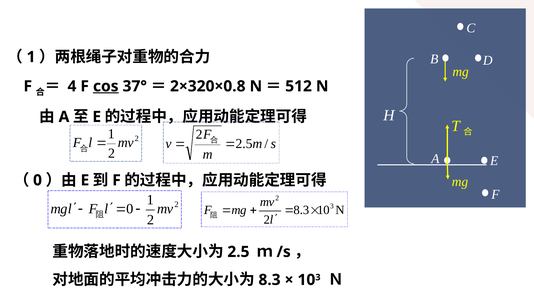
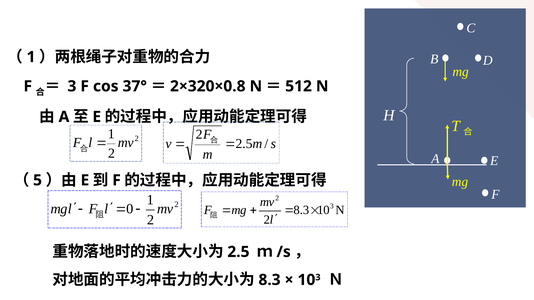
4 at (72, 86): 4 -> 3
cos underline: present -> none
0 at (38, 180): 0 -> 5
